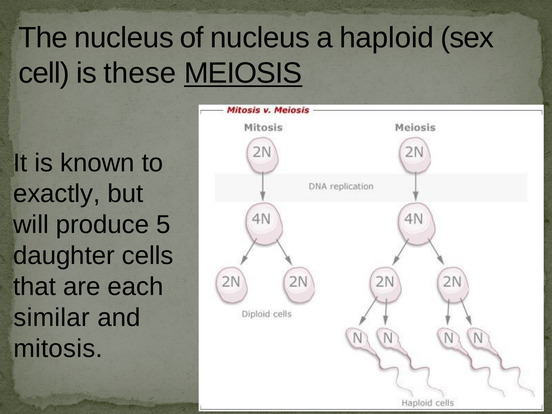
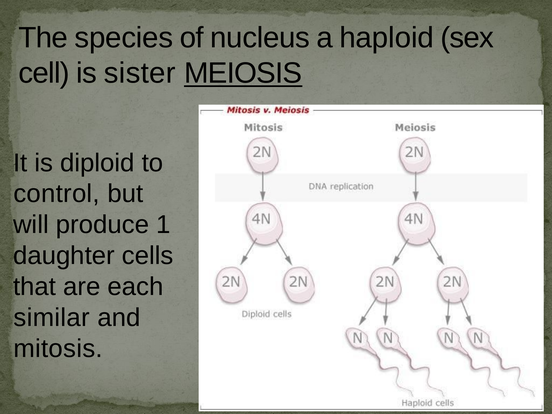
The nucleus: nucleus -> species
these: these -> sister
known: known -> diploid
exactly: exactly -> control
5: 5 -> 1
